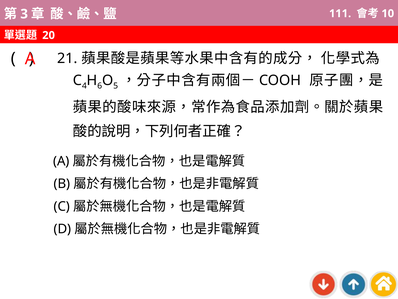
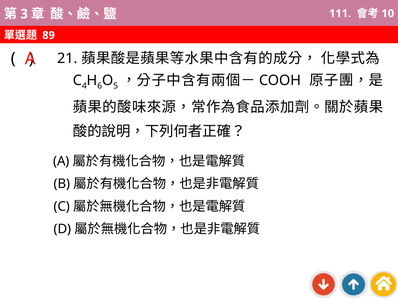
20: 20 -> 89
